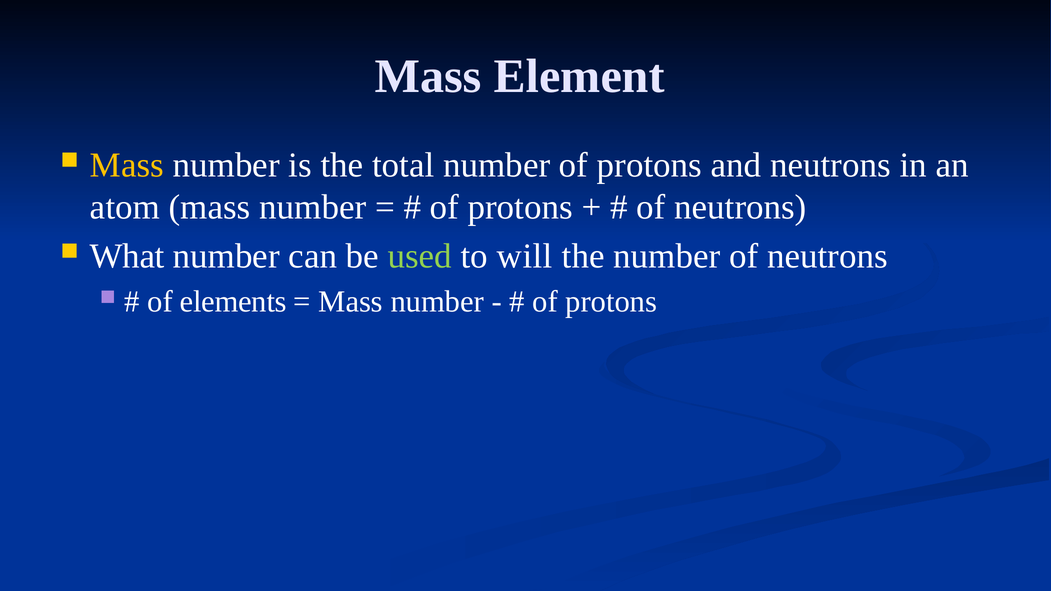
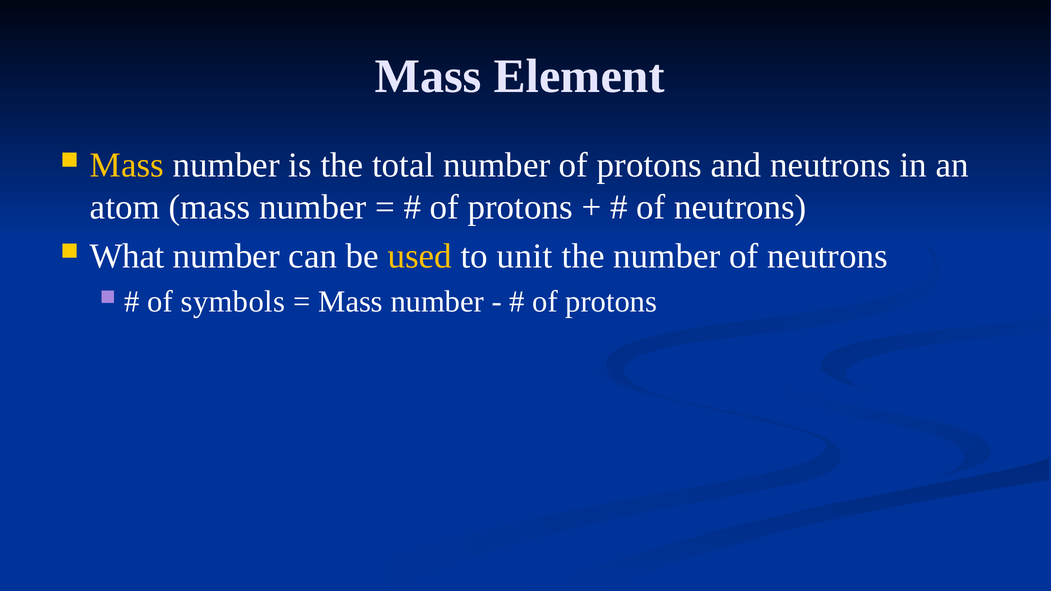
used colour: light green -> yellow
will: will -> unit
elements: elements -> symbols
